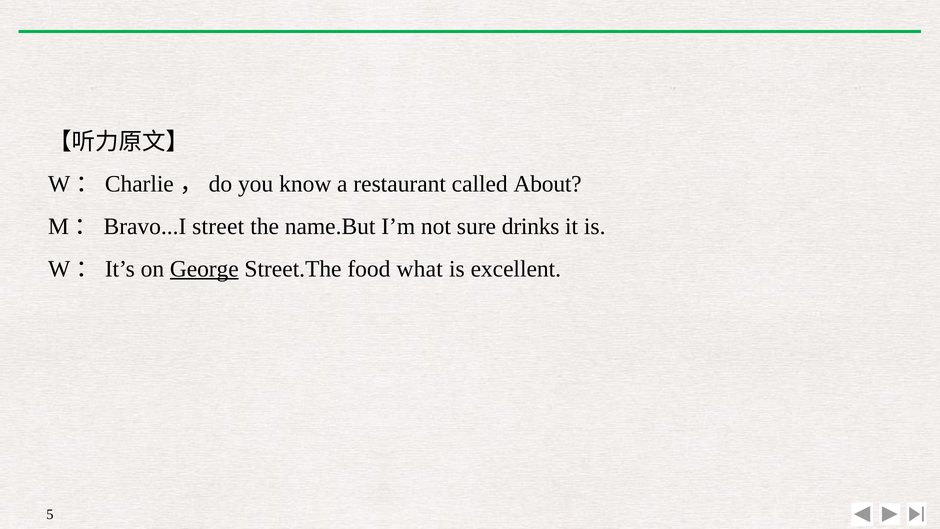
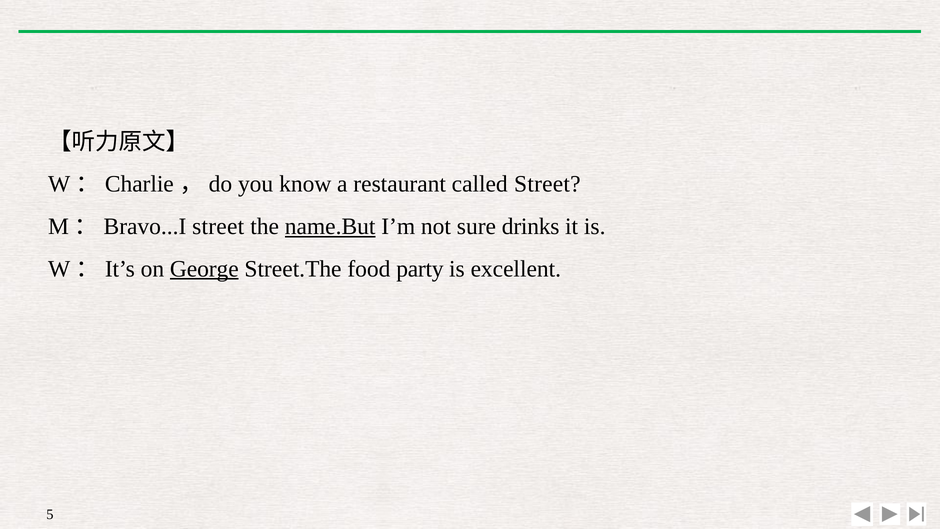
called About: About -> Street
name.But underline: none -> present
what: what -> party
